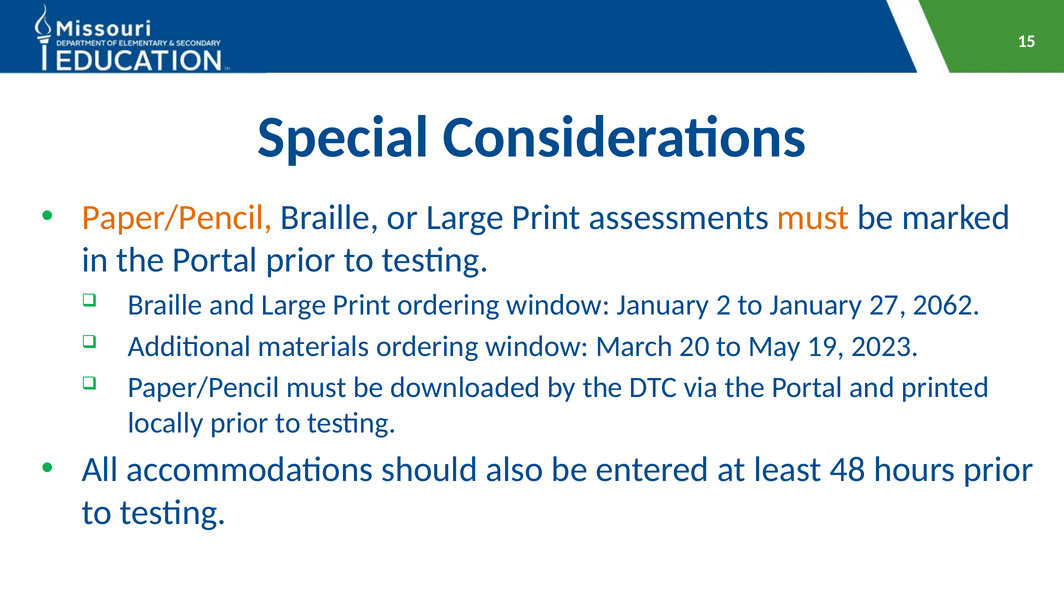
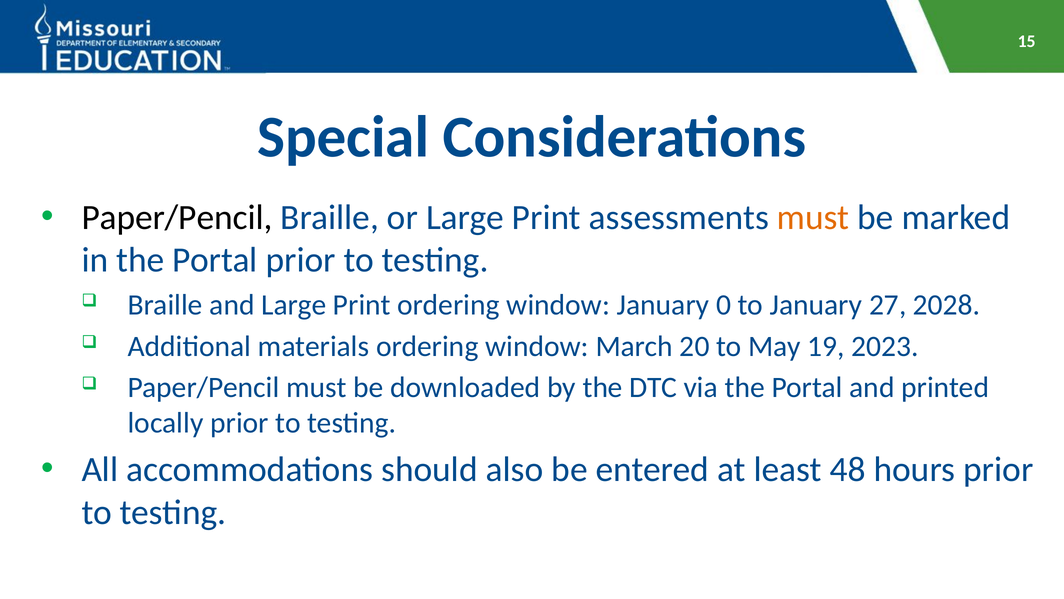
Paper/Pencil at (177, 218) colour: orange -> black
2: 2 -> 0
2062: 2062 -> 2028
